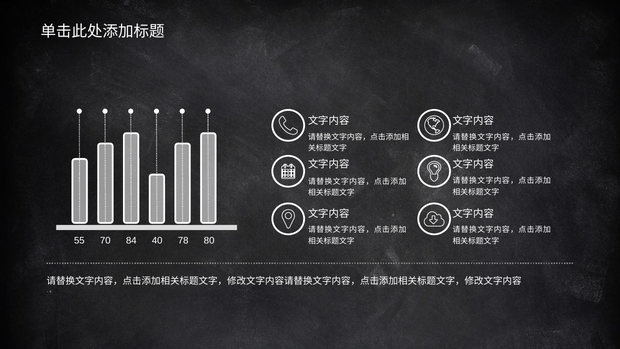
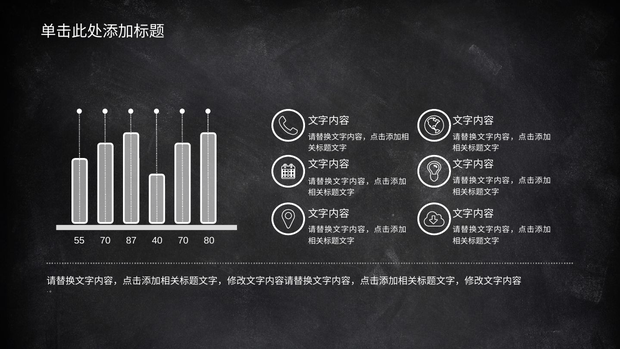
84: 84 -> 87
40 78: 78 -> 70
